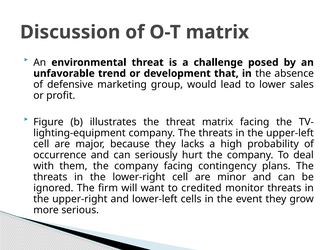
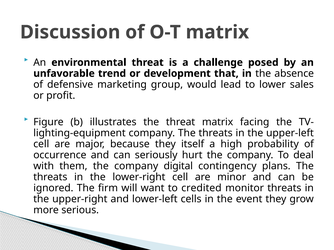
lacks: lacks -> itself
company facing: facing -> digital
